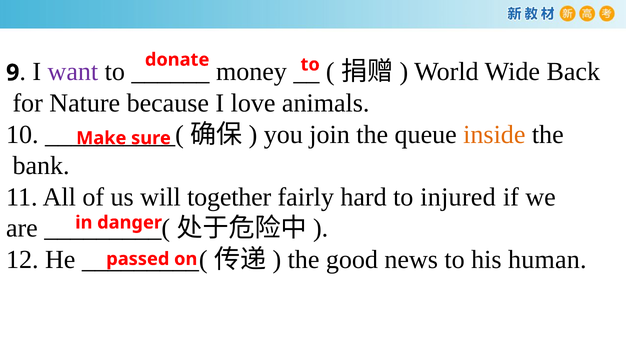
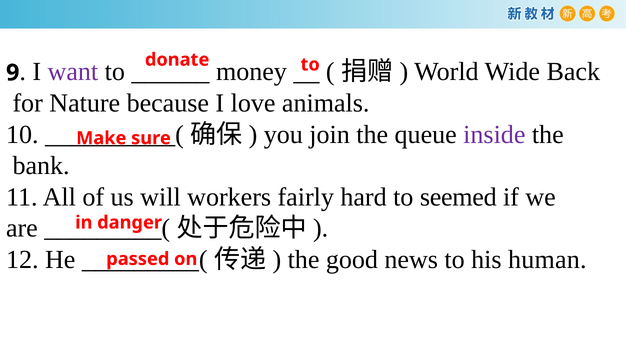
inside colour: orange -> purple
together: together -> workers
injured: injured -> seemed
